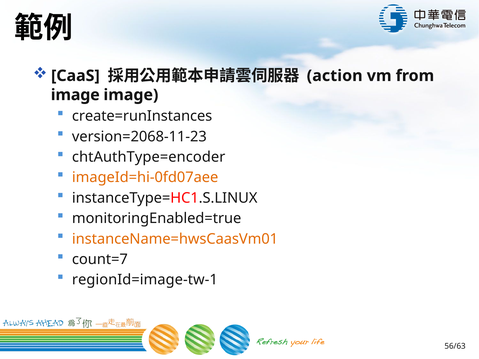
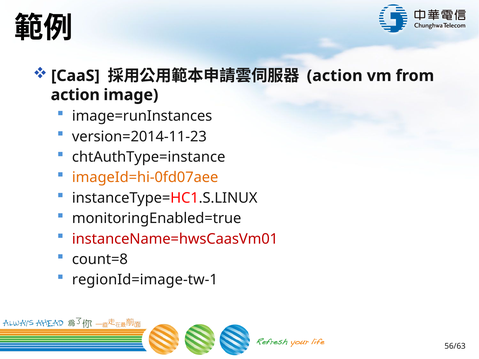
image at (75, 95): image -> action
create=runInstances: create=runInstances -> image=runInstances
version=2068-11-23: version=2068-11-23 -> version=2014-11-23
chtAuthType=encoder: chtAuthType=encoder -> chtAuthType=instance
instanceName=hwsCaasVm01 colour: orange -> red
count=7: count=7 -> count=8
